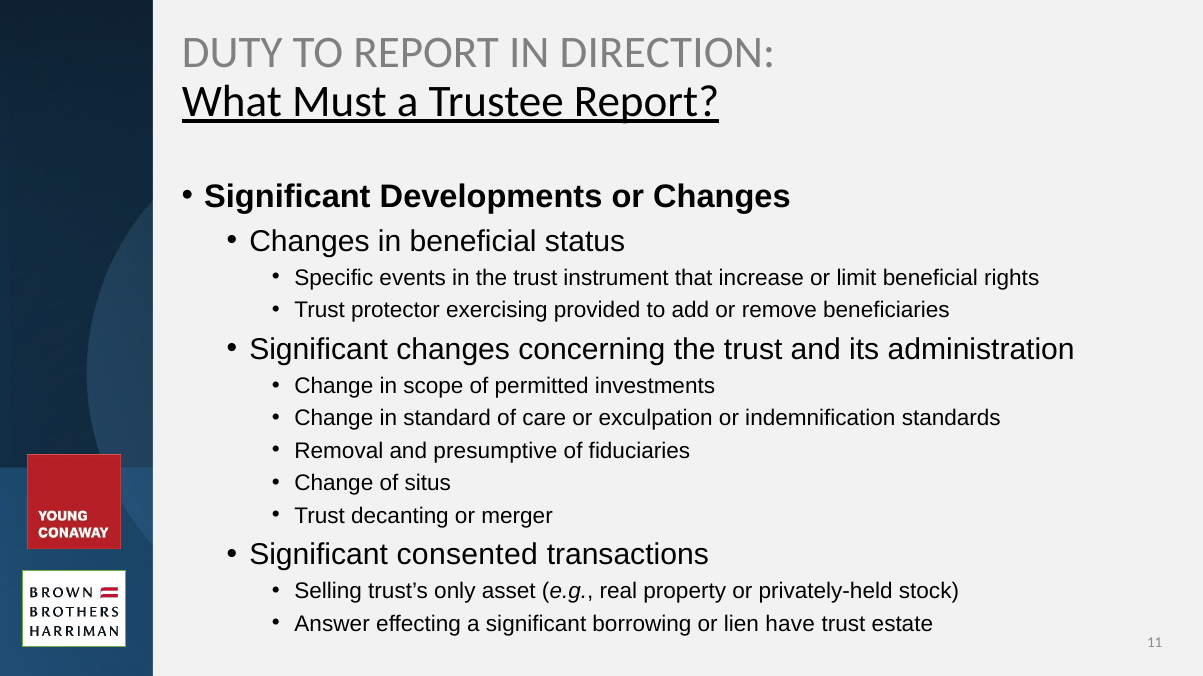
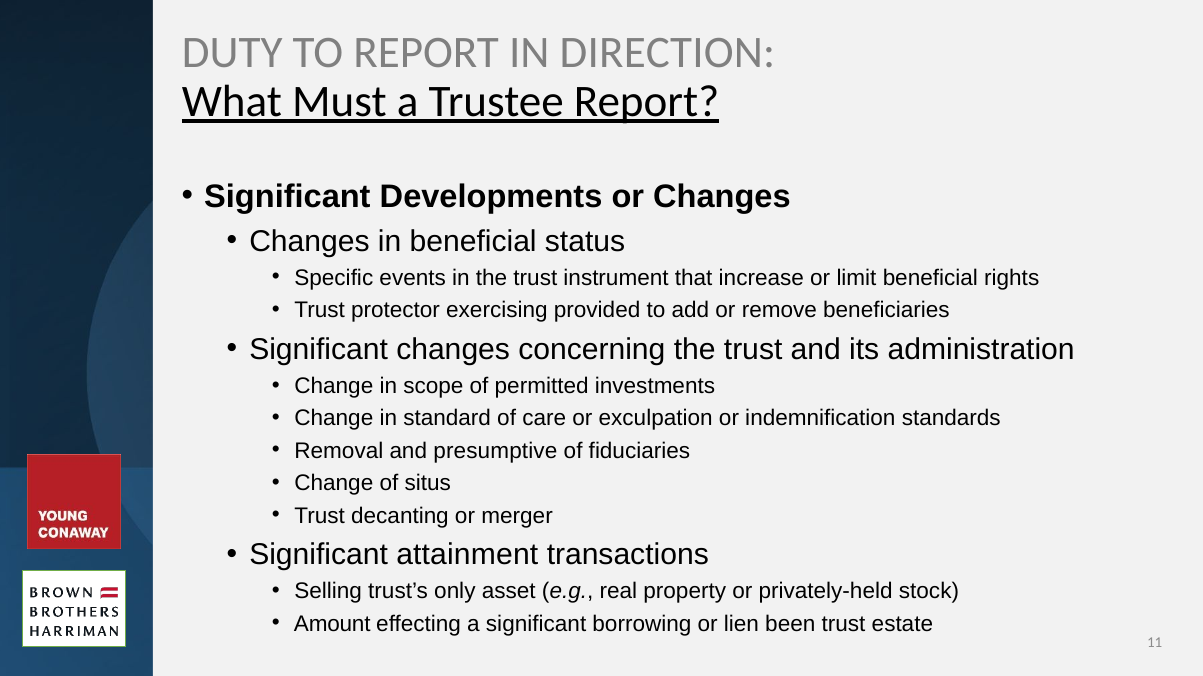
consented: consented -> attainment
Answer: Answer -> Amount
have: have -> been
